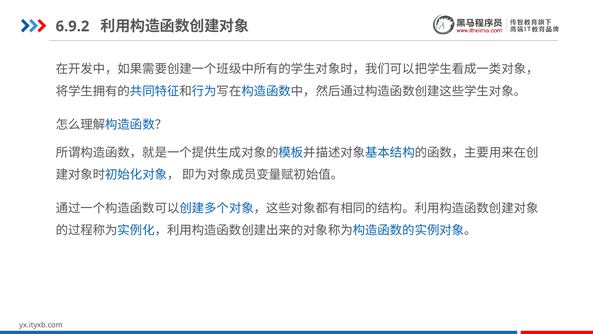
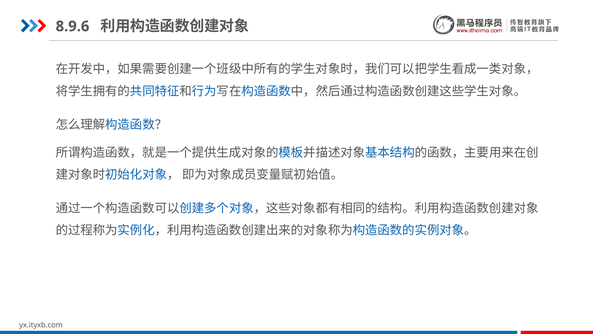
6.9.2: 6.9.2 -> 8.9.6
